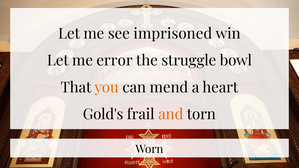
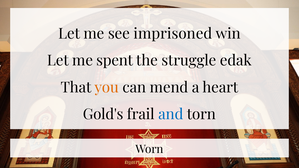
error: error -> spent
bowl: bowl -> edak
and colour: orange -> blue
